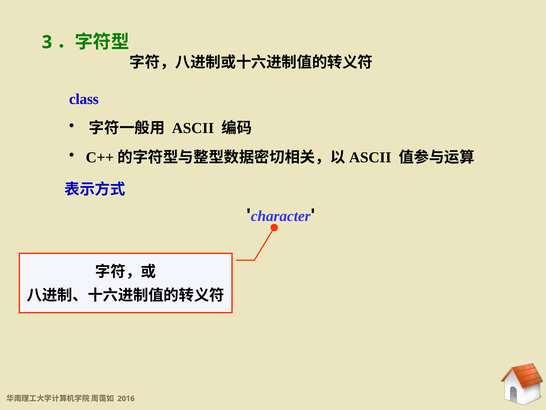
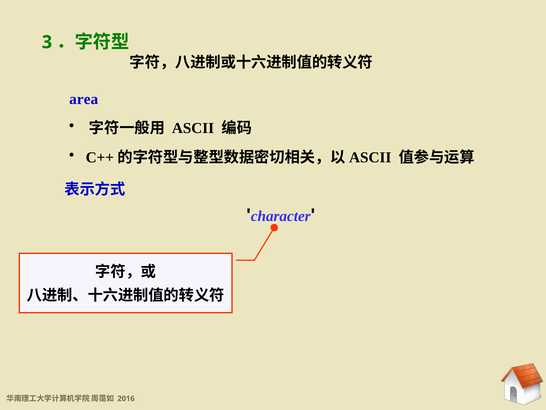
class: class -> area
